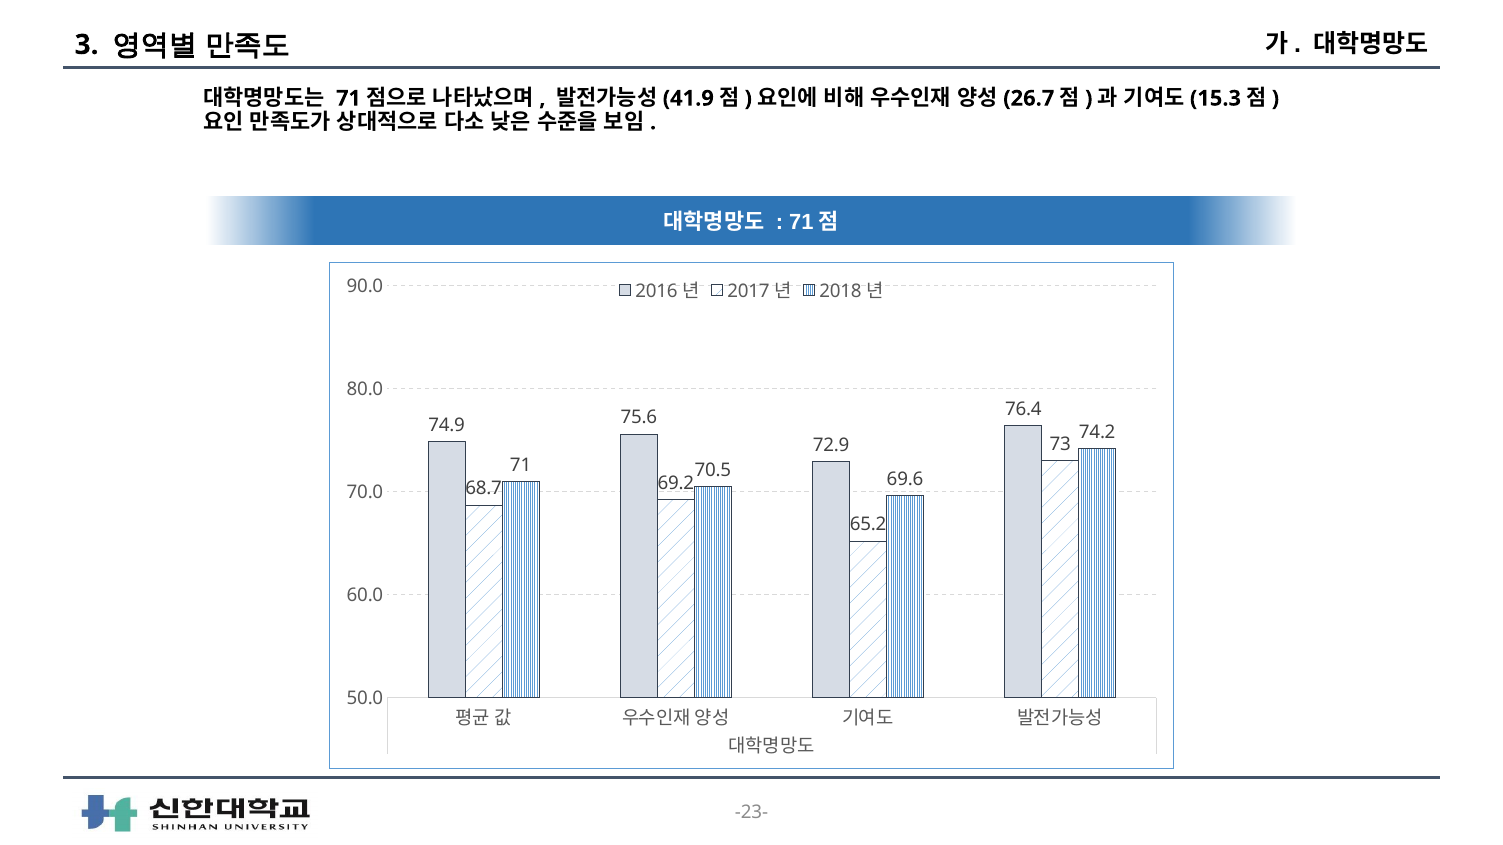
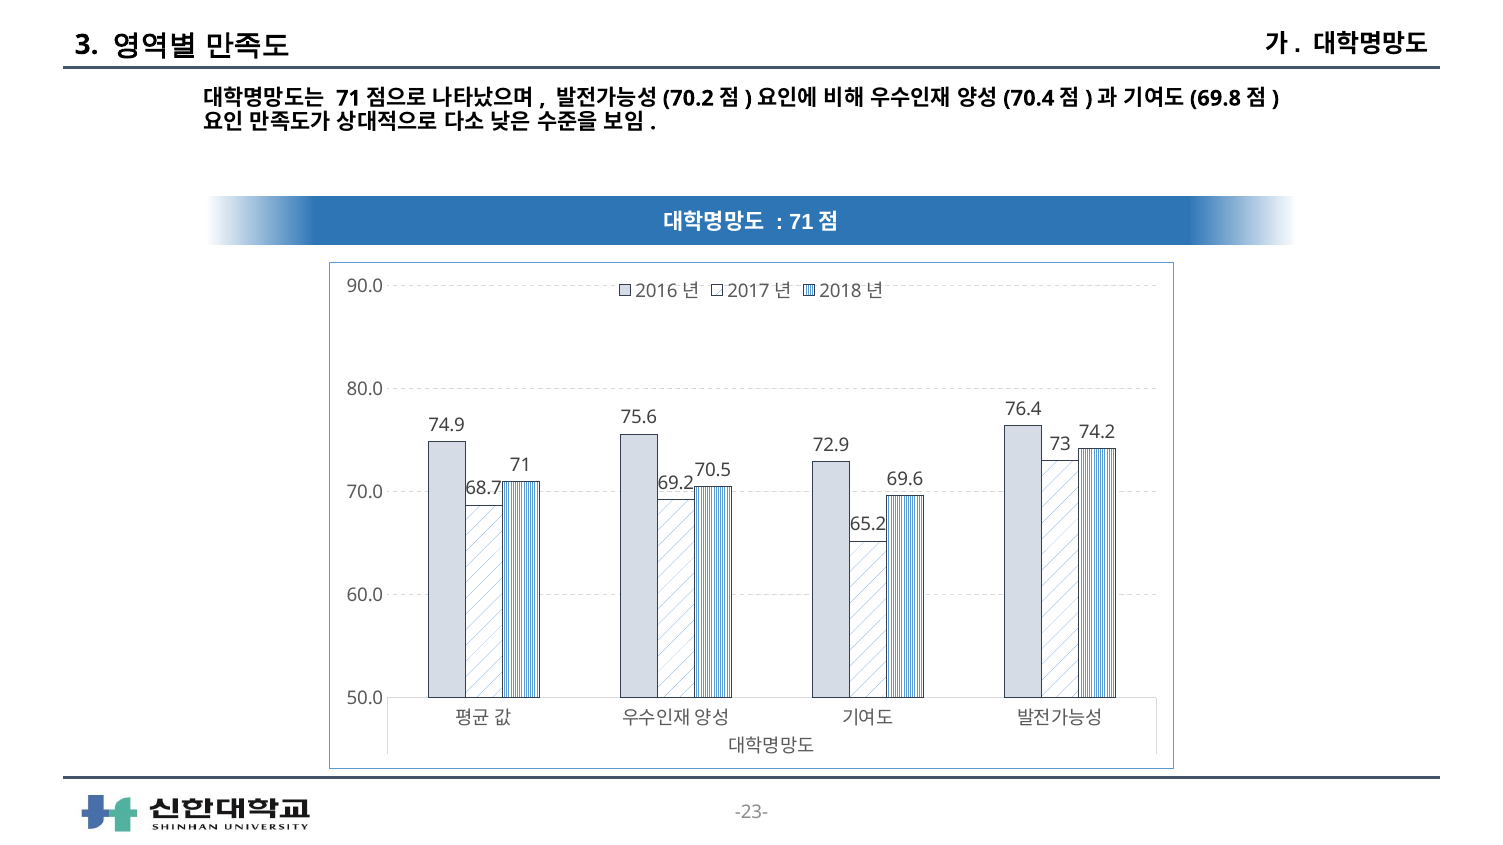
41.9: 41.9 -> 70.2
26.7: 26.7 -> 70.4
15.3: 15.3 -> 69.8
